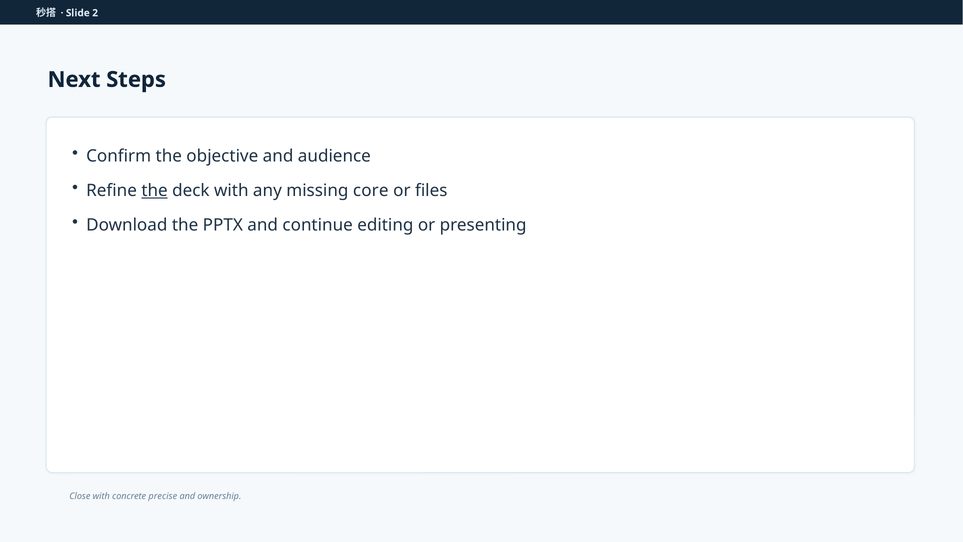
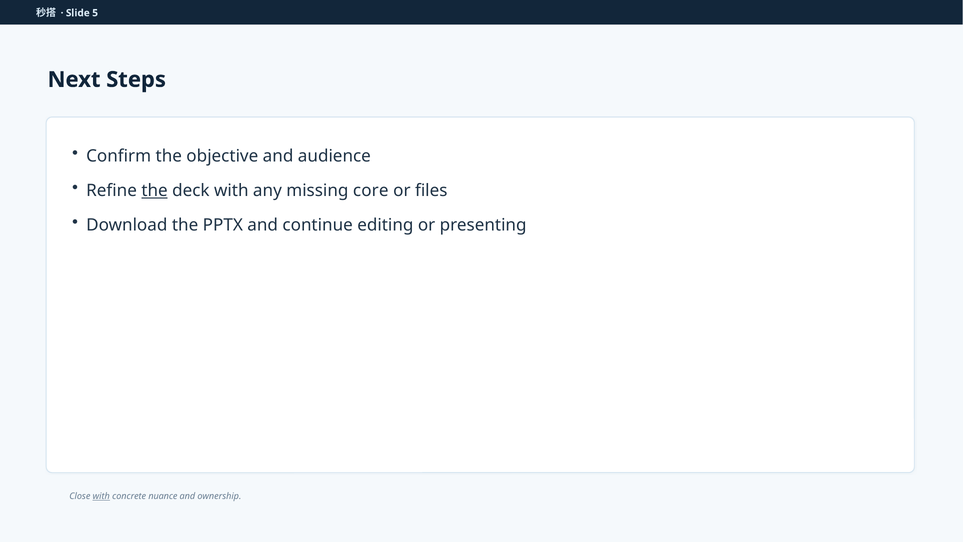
2: 2 -> 5
with at (101, 496) underline: none -> present
precise: precise -> nuance
